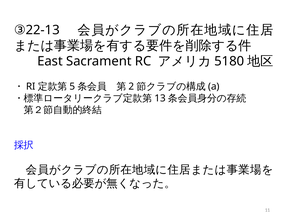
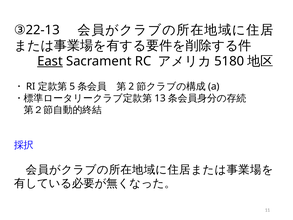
East underline: none -> present
